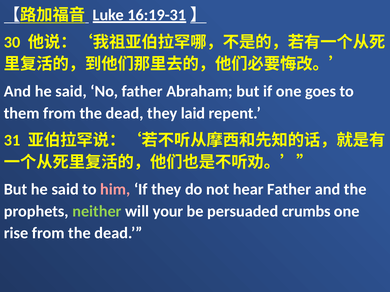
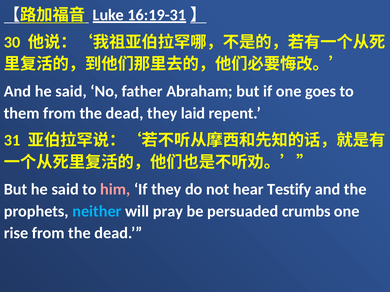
hear Father: Father -> Testify
neither colour: light green -> light blue
your: your -> pray
